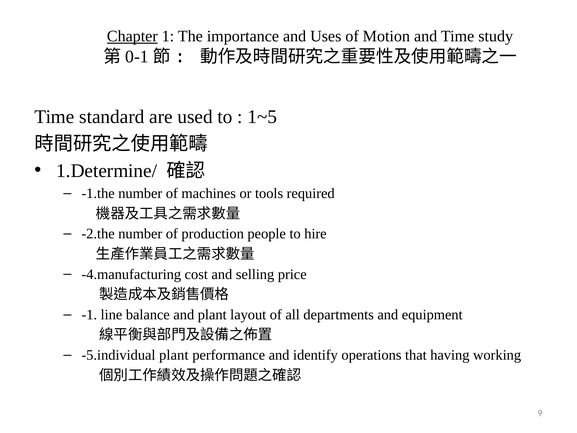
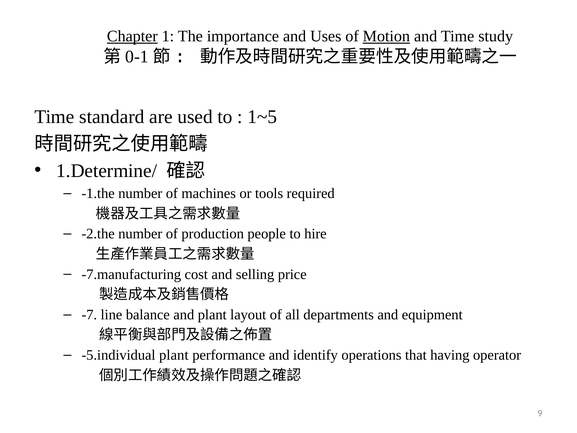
Motion underline: none -> present
-4.manufacturing: -4.manufacturing -> -7.manufacturing
-1: -1 -> -7
working: working -> operator
